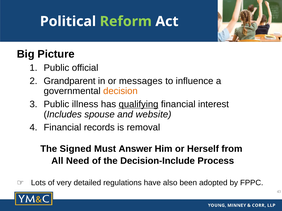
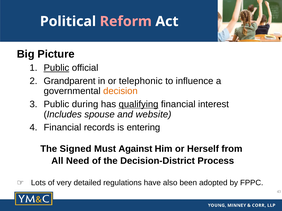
Reform colour: light green -> pink
Public at (56, 68) underline: none -> present
messages: messages -> telephonic
illness: illness -> during
removal: removal -> entering
Answer: Answer -> Against
Decision-Include: Decision-Include -> Decision-District
